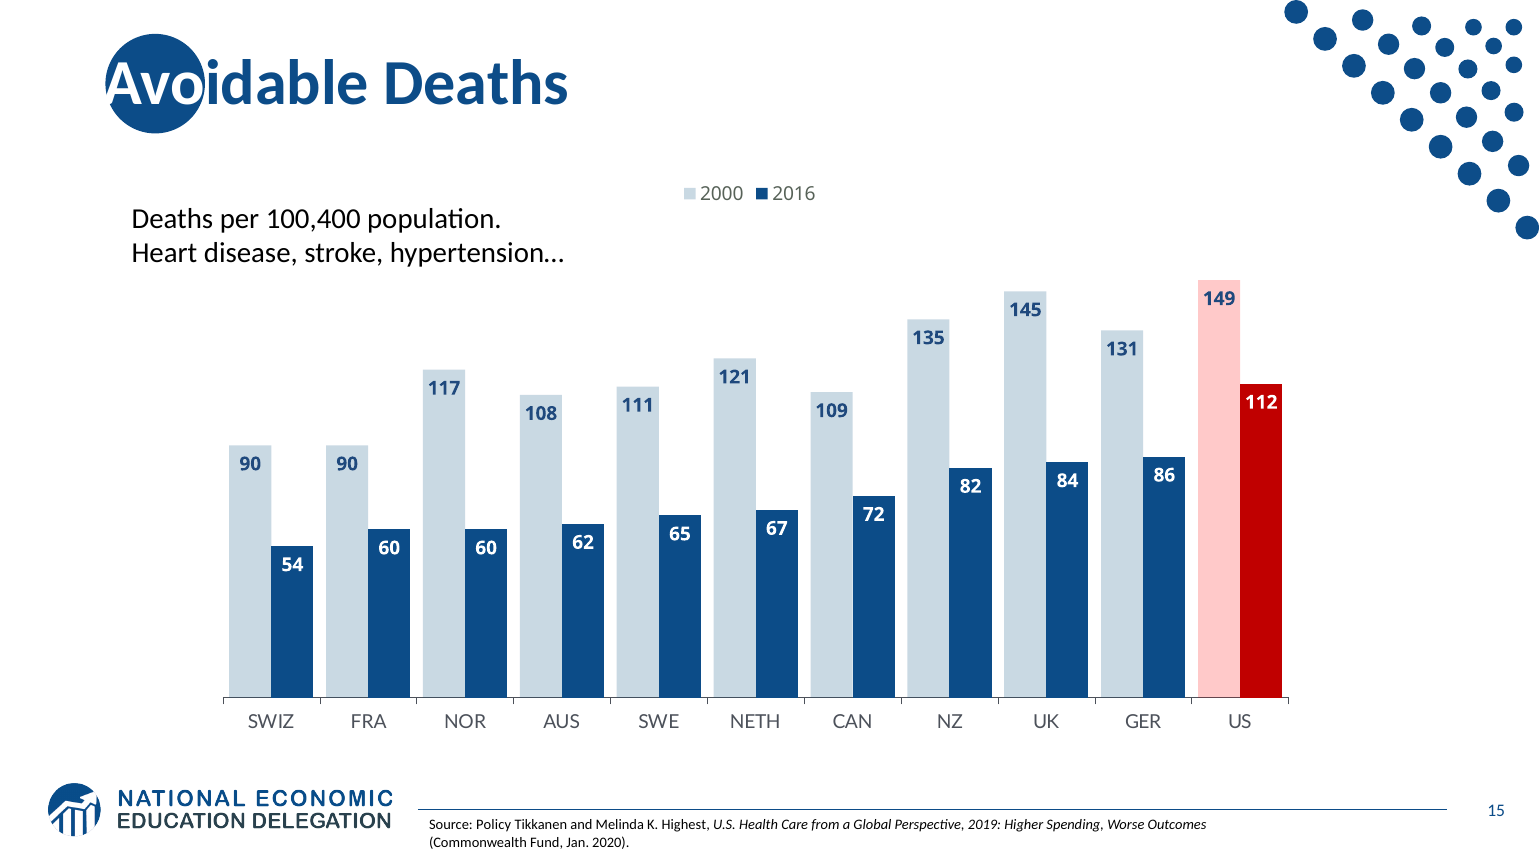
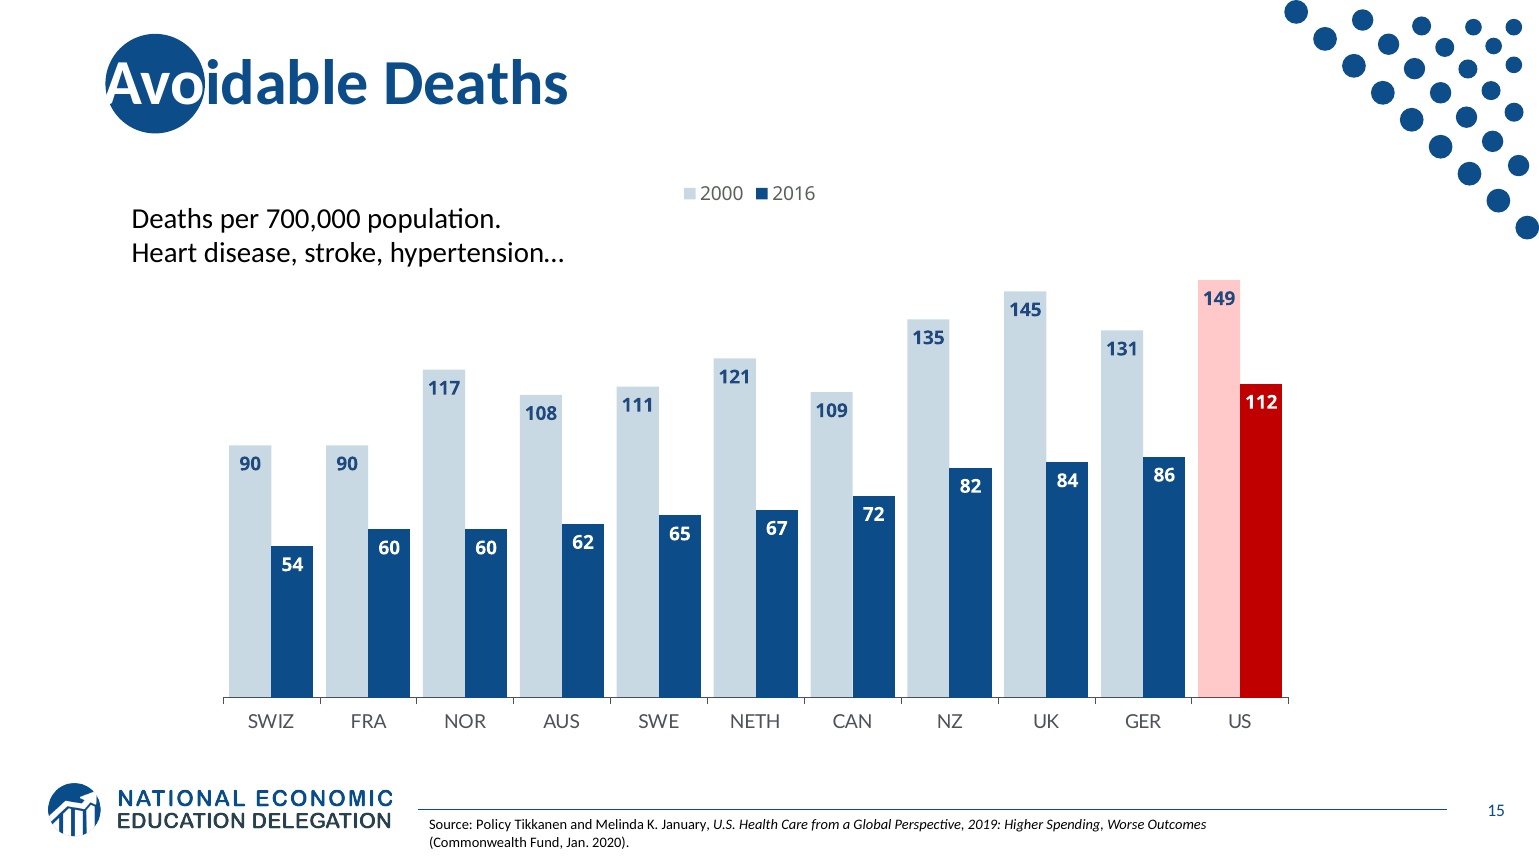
100,400: 100,400 -> 700,000
Highest: Highest -> January
